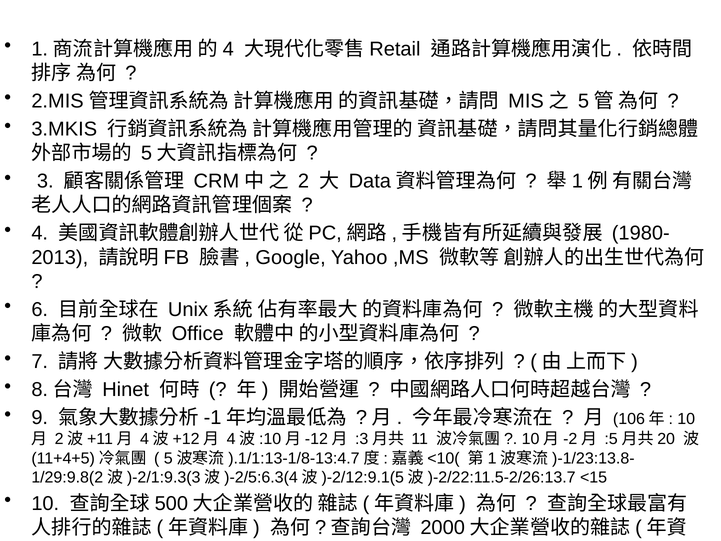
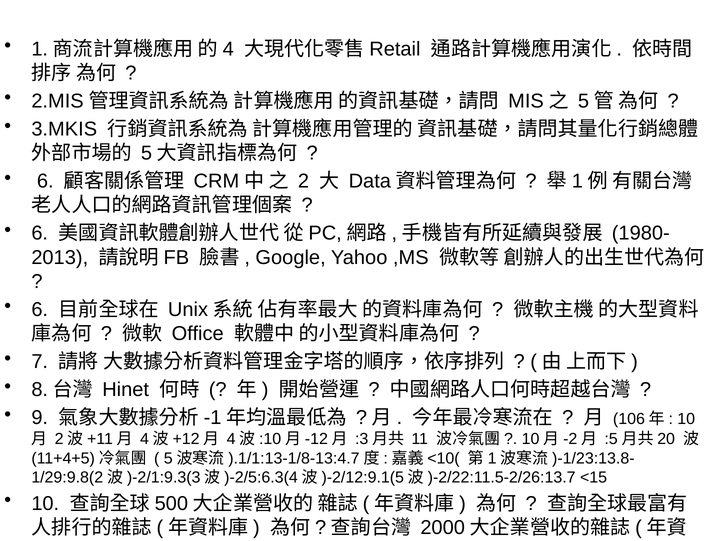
3 at (45, 181): 3 -> 6
4 at (40, 233): 4 -> 6
